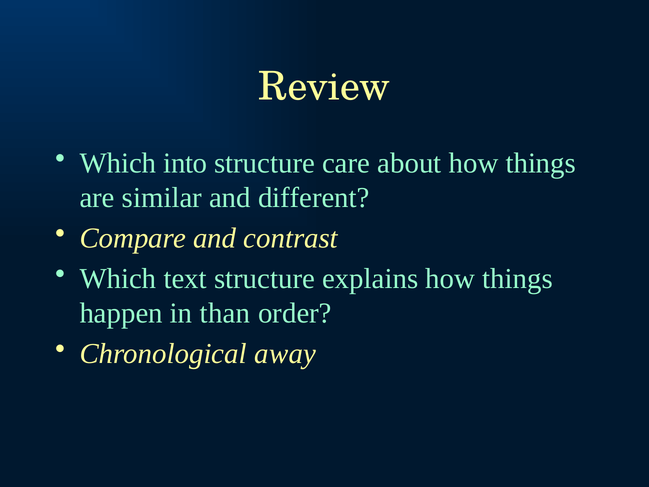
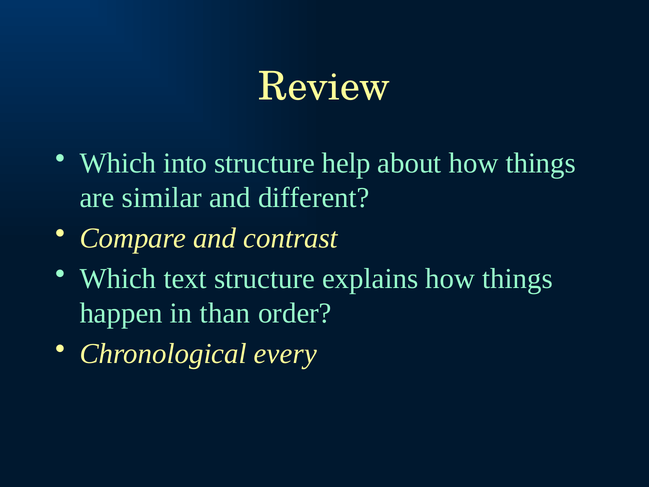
care: care -> help
away: away -> every
